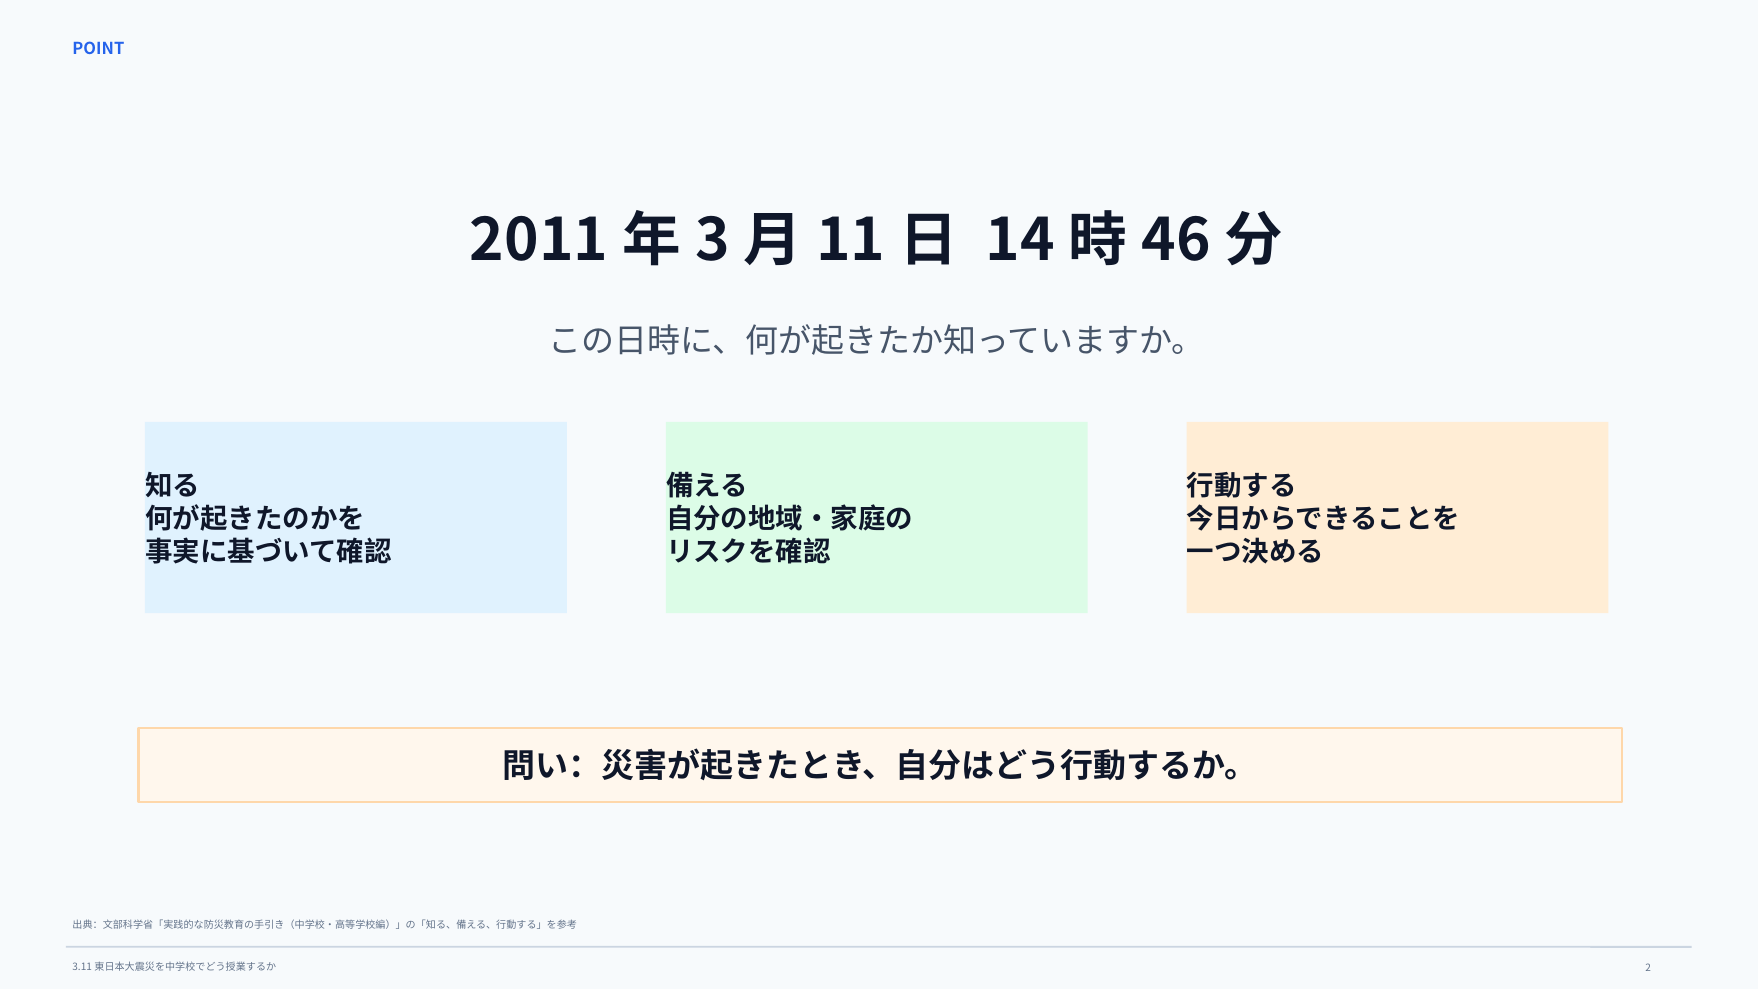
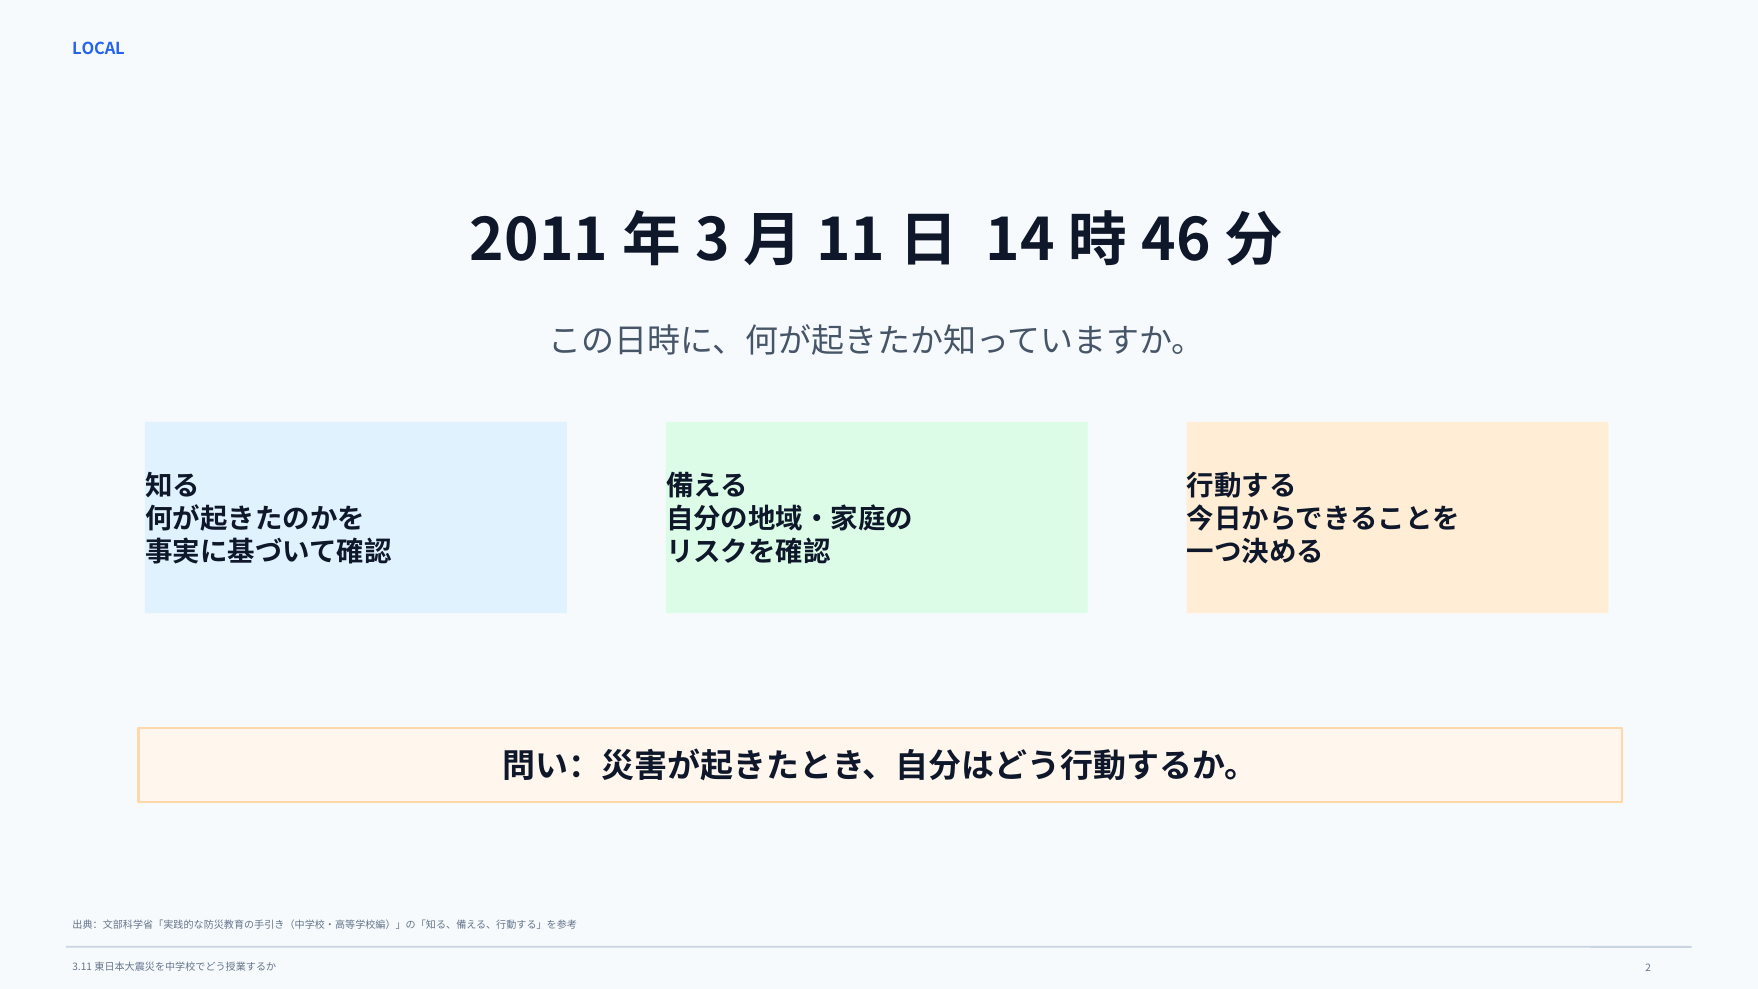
POINT: POINT -> LOCAL
